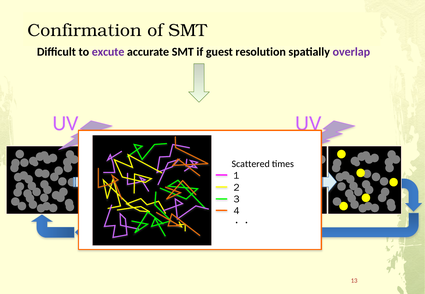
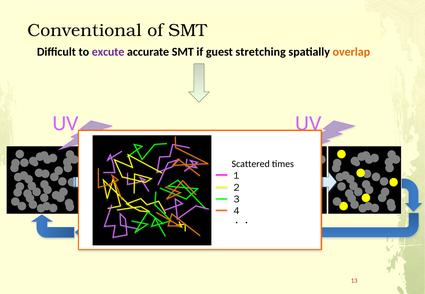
Confirmation: Confirmation -> Conventional
resolution: resolution -> stretching
overlap colour: purple -> orange
